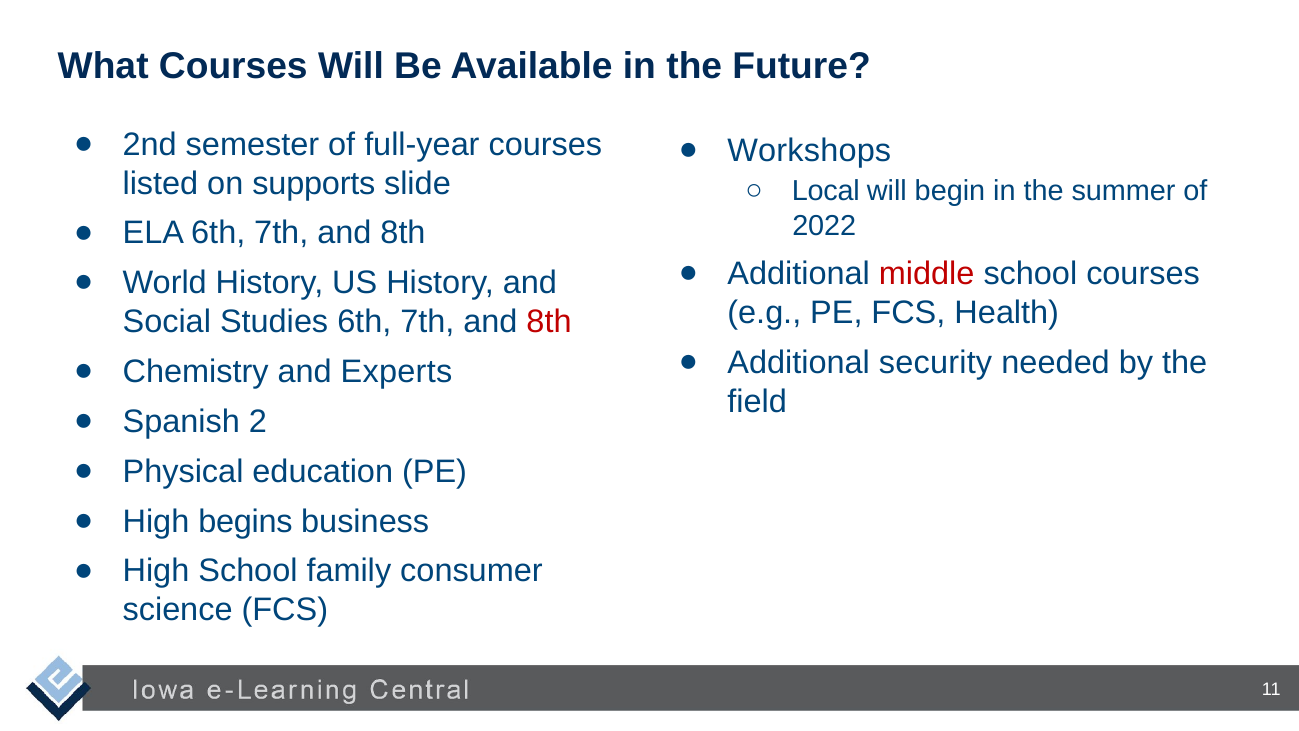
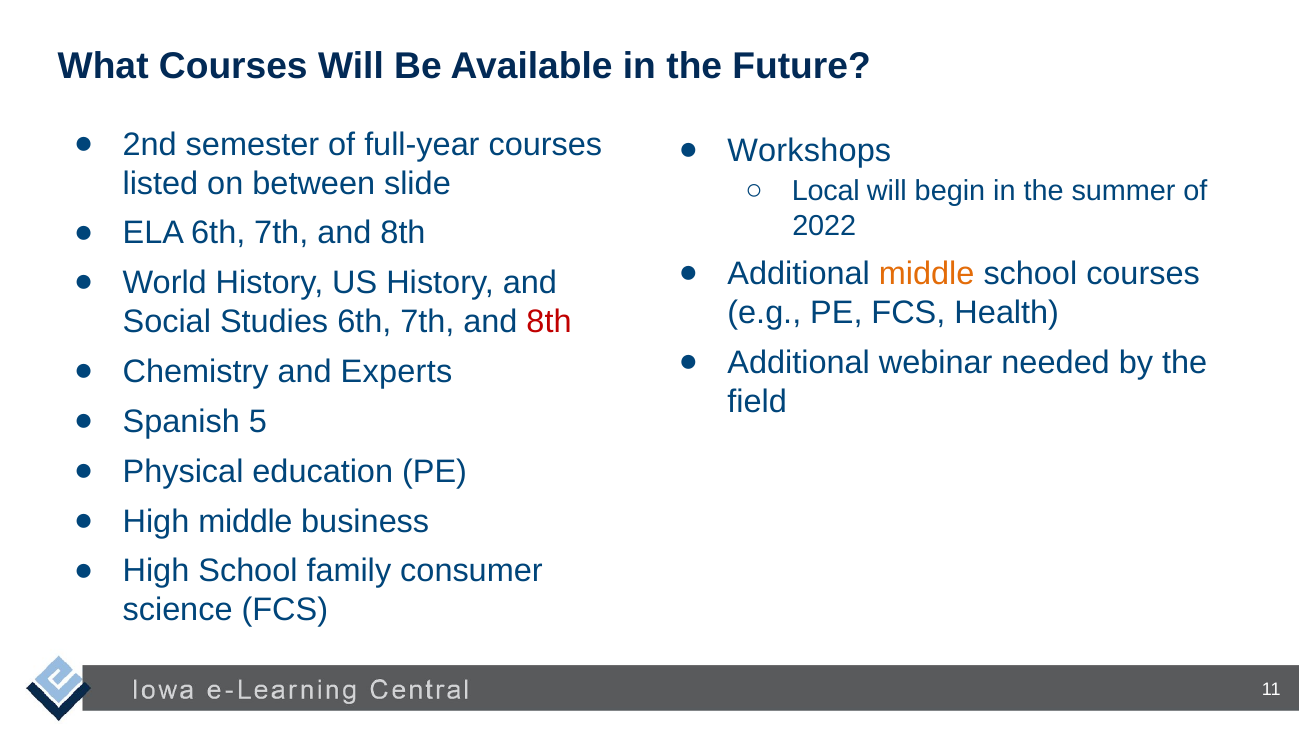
supports: supports -> between
middle at (927, 274) colour: red -> orange
security: security -> webinar
2: 2 -> 5
High begins: begins -> middle
